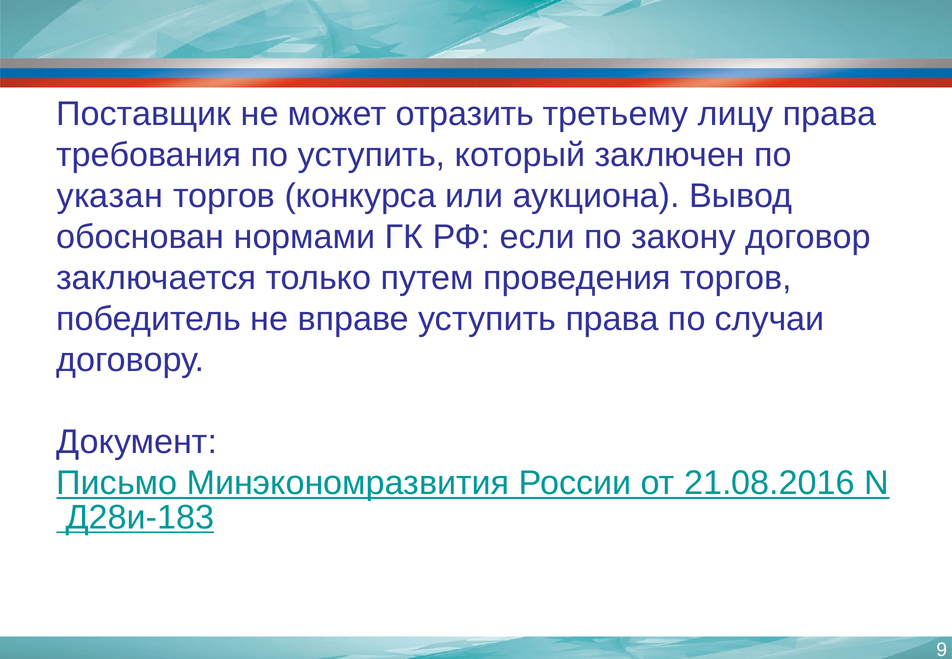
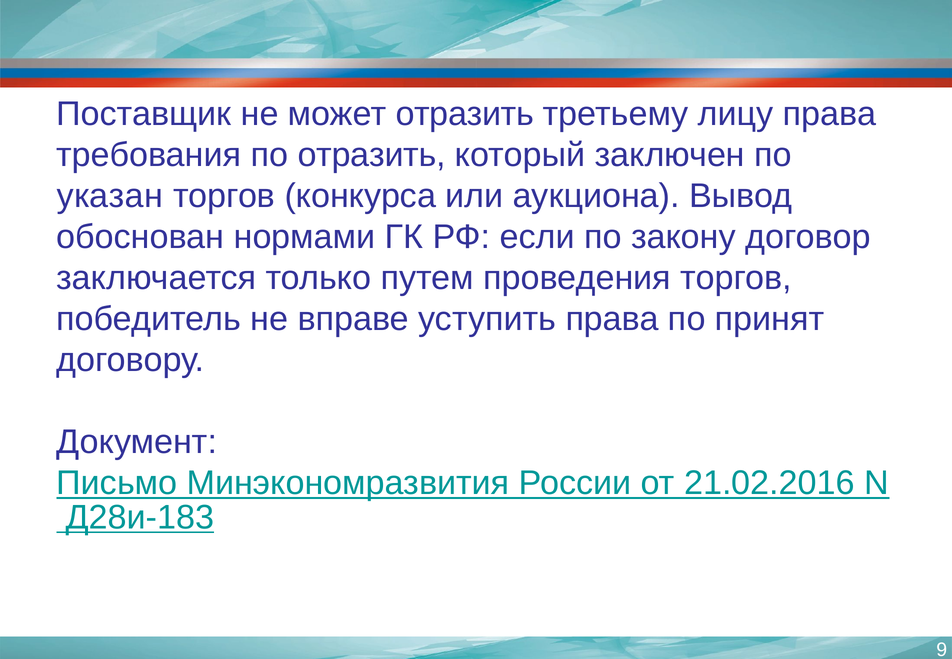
по уступить: уступить -> отразить
случаи: случаи -> принят
21.08.2016: 21.08.2016 -> 21.02.2016
